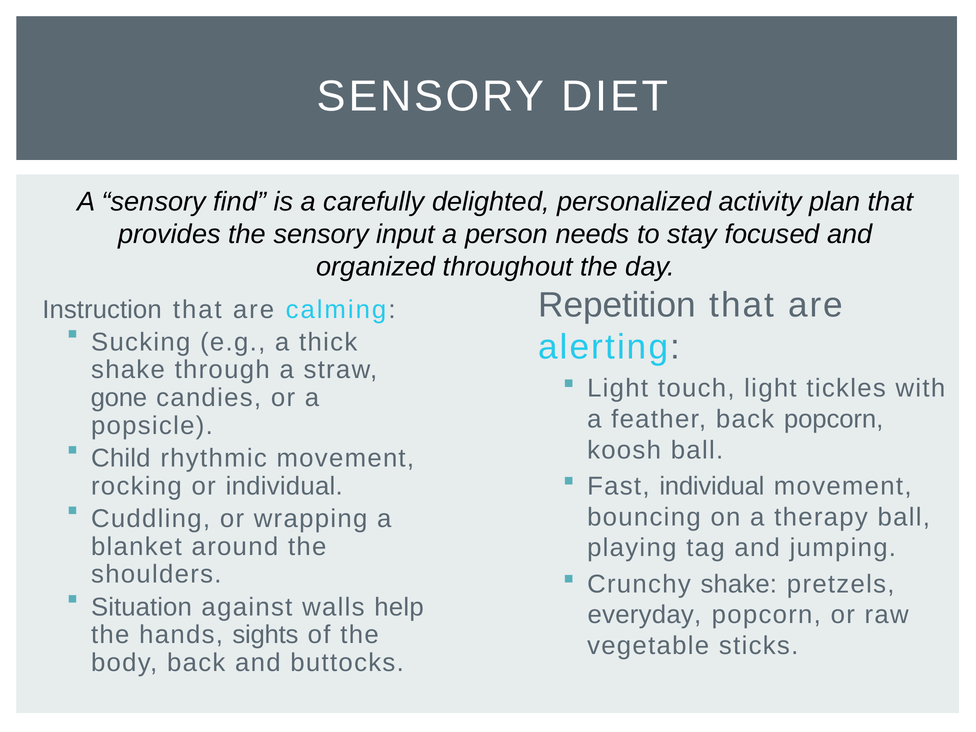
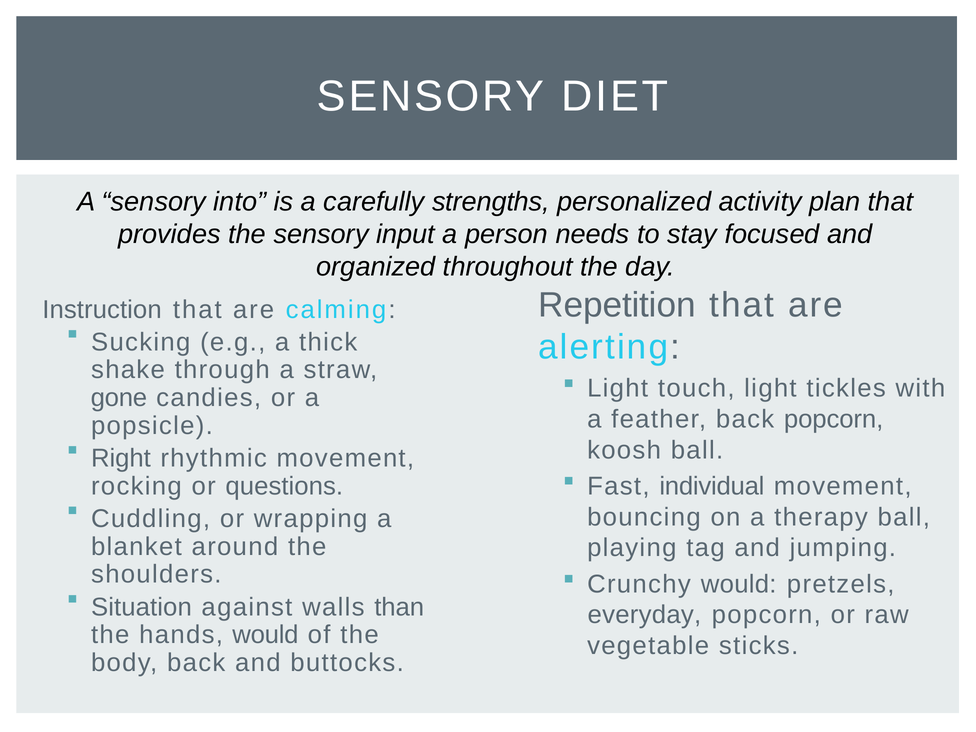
find: find -> into
delighted: delighted -> strengths
Child: Child -> Right
or individual: individual -> questions
Crunchy shake: shake -> would
help: help -> than
hands sights: sights -> would
